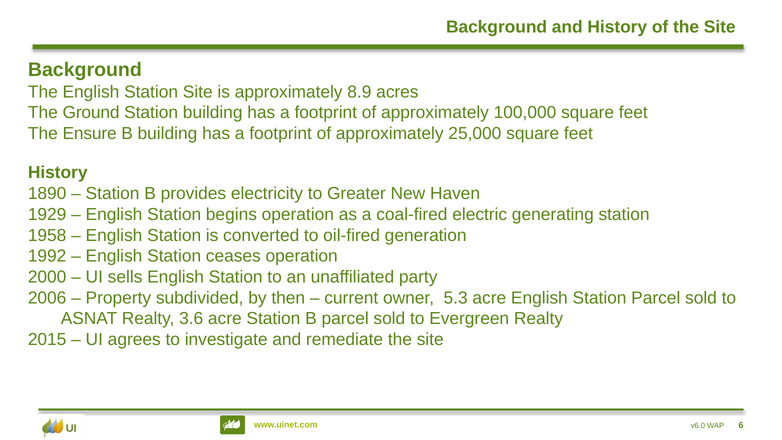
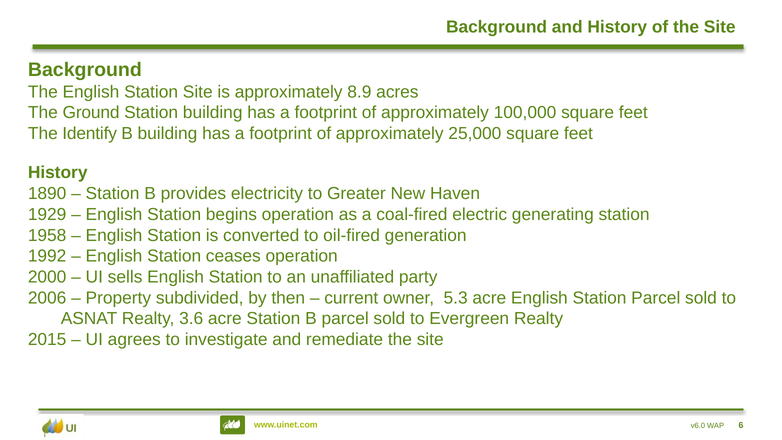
Ensure: Ensure -> Identify
